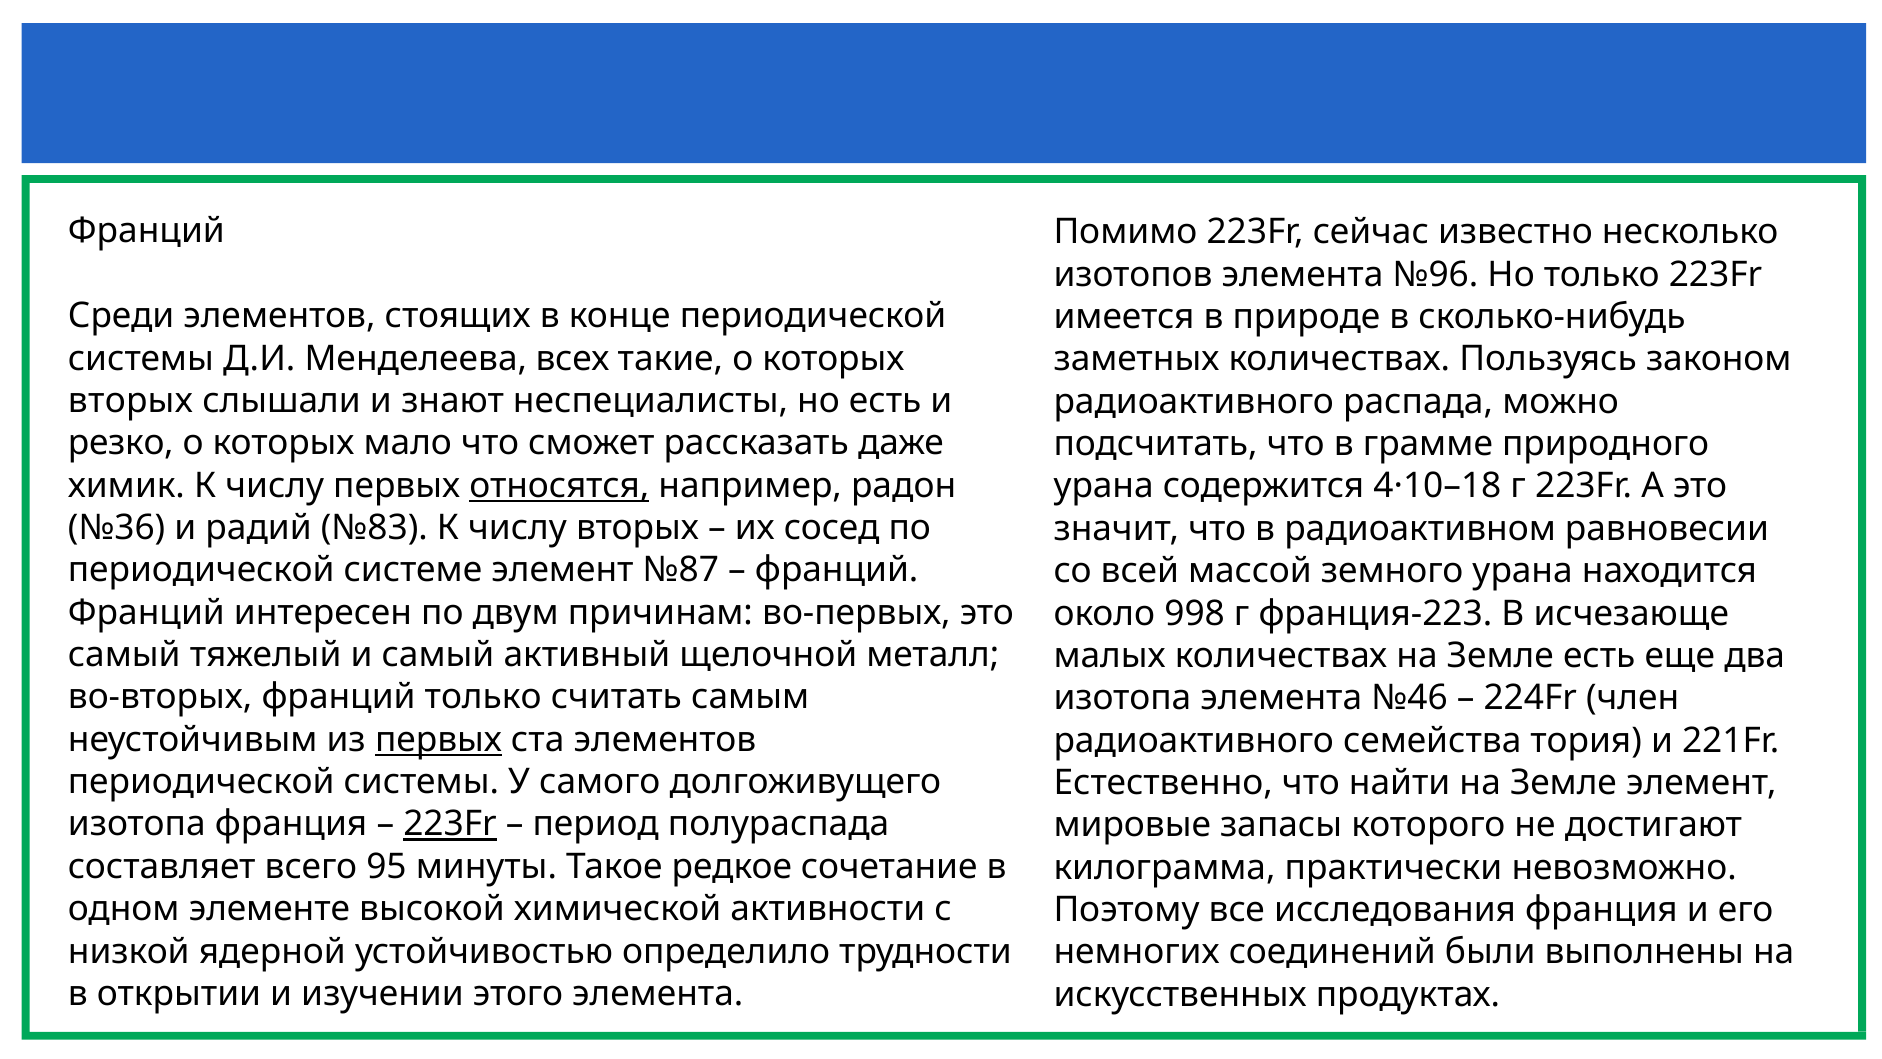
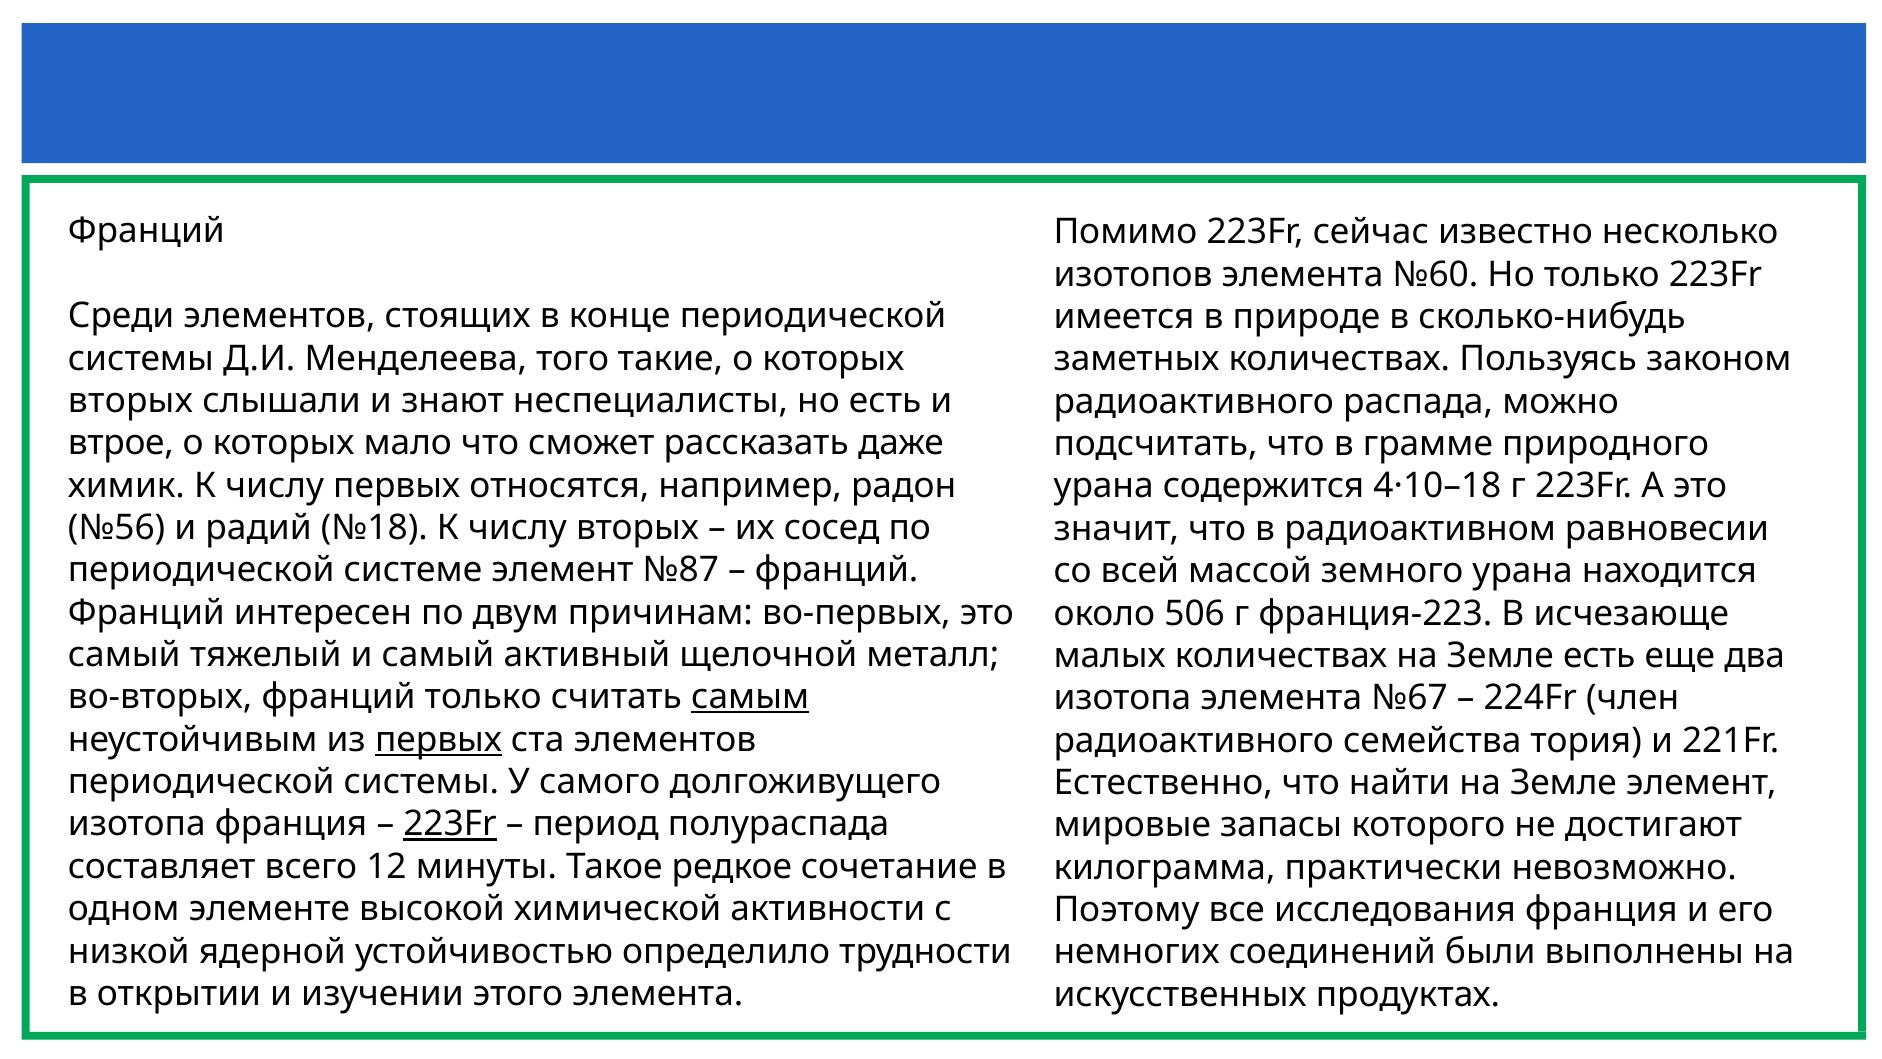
№96: №96 -> №60
всех: всех -> того
резко: резко -> втрое
относятся underline: present -> none
№36: №36 -> №56
№83: №83 -> №18
998: 998 -> 506
самым underline: none -> present
№46: №46 -> №67
95: 95 -> 12
